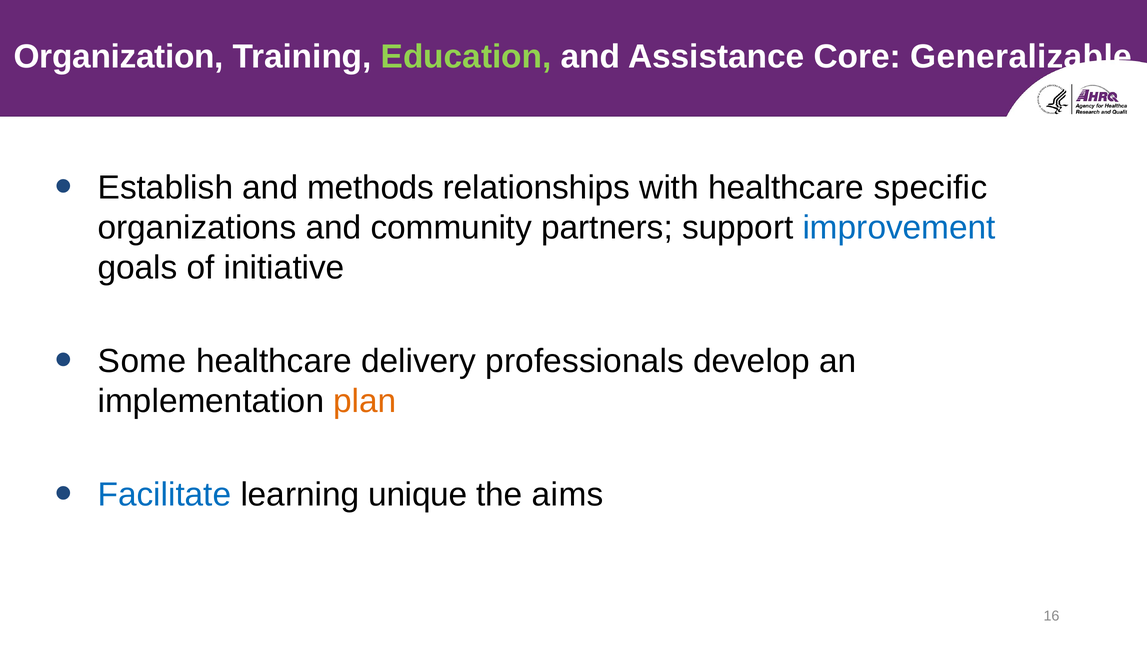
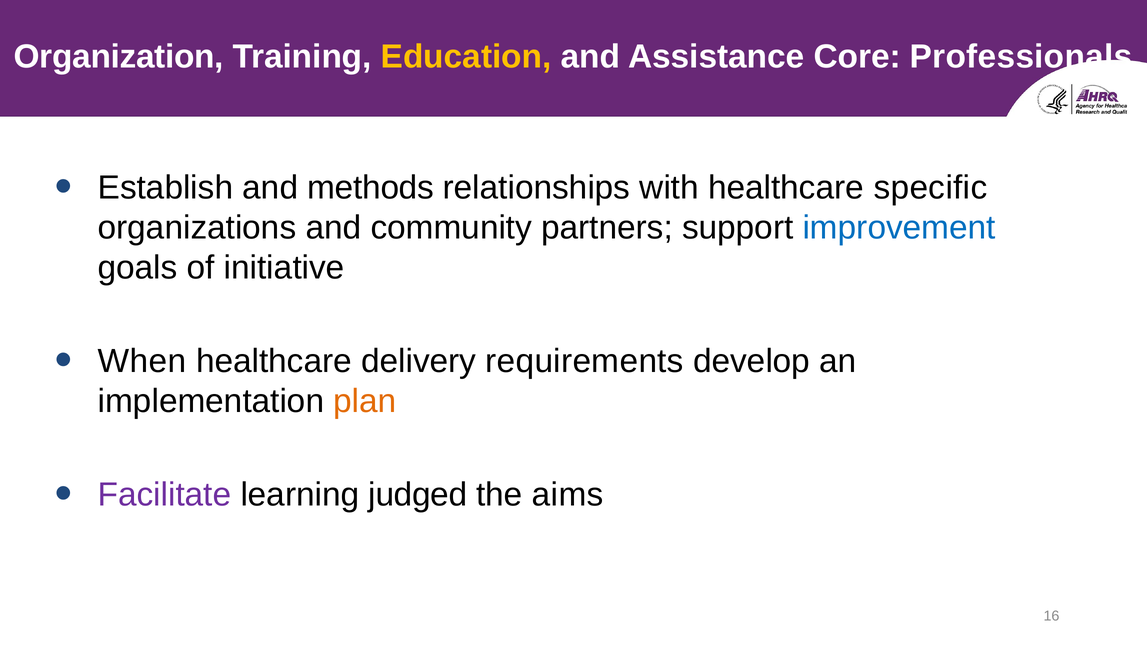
Education colour: light green -> yellow
Generalizable: Generalizable -> Professionals
Some: Some -> When
professionals: professionals -> requirements
Facilitate colour: blue -> purple
unique: unique -> judged
